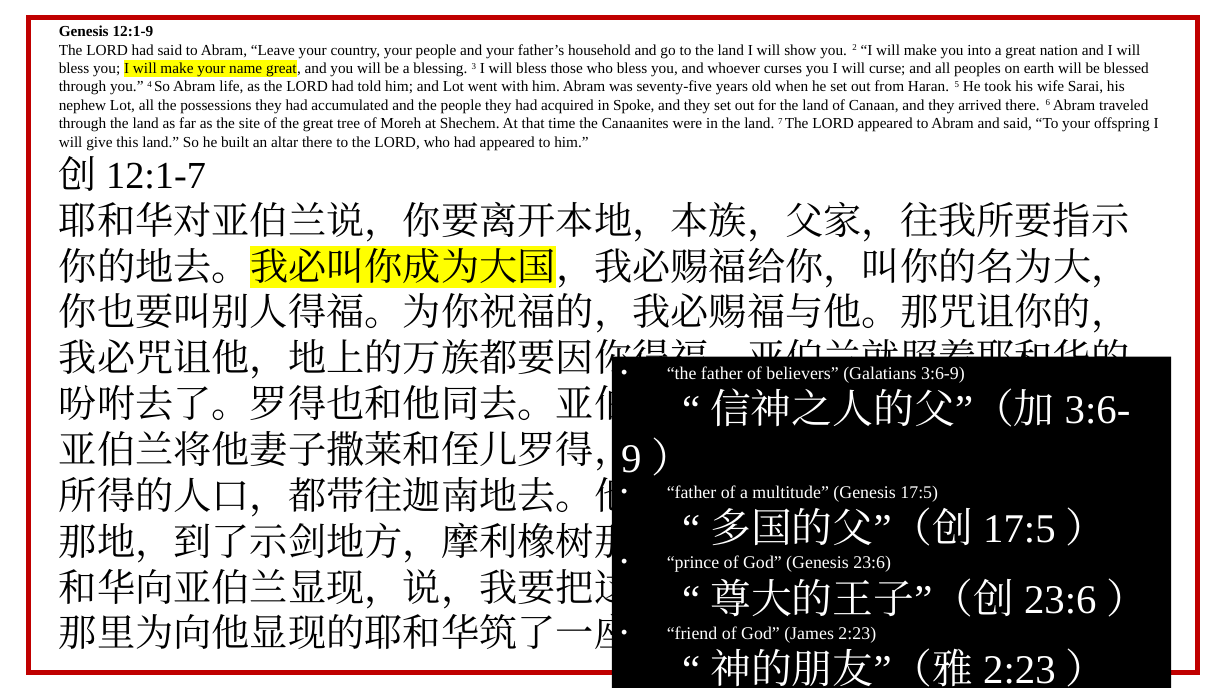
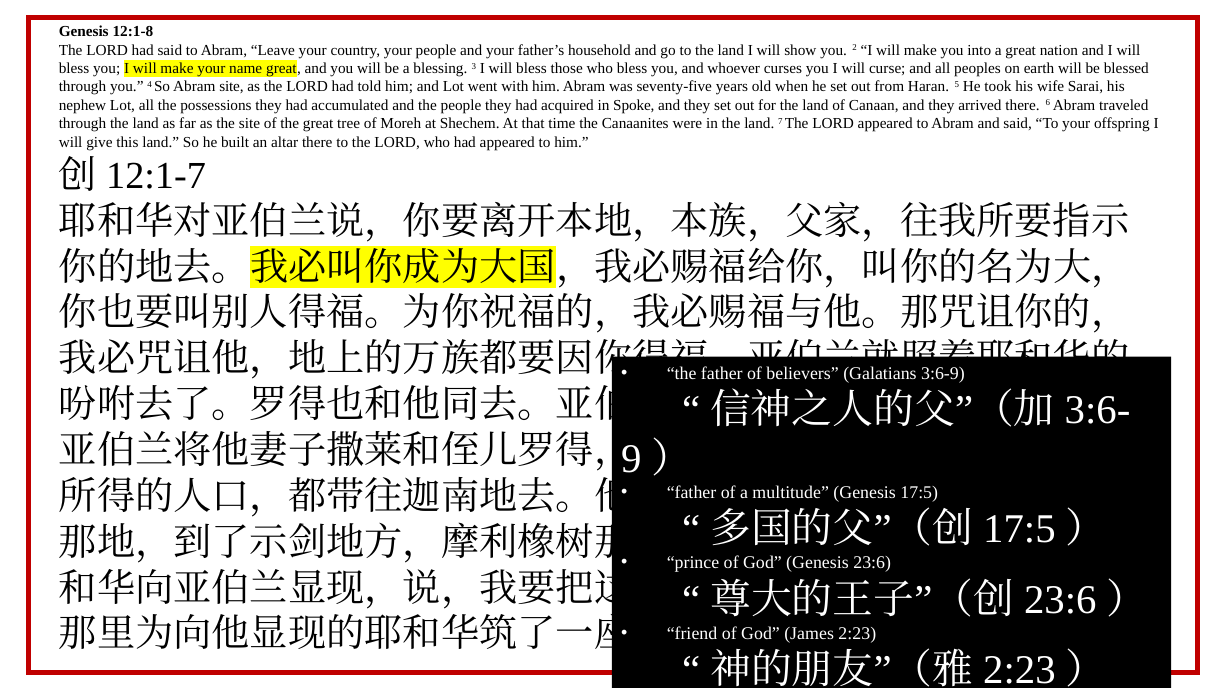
12:1-9: 12:1-9 -> 12:1-8
Abram life: life -> site
